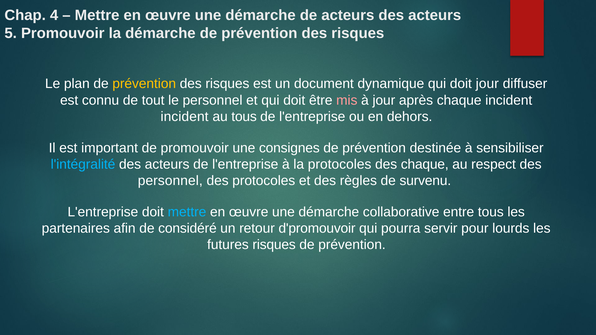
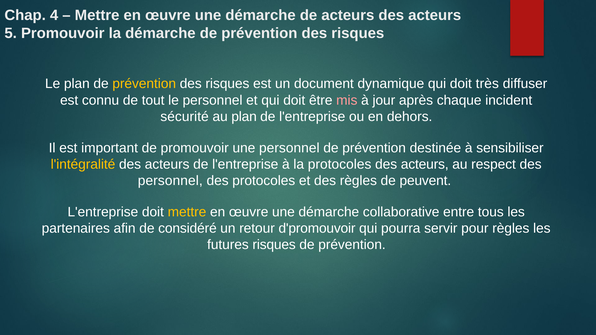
doit jour: jour -> très
incident at (185, 117): incident -> sécurité
au tous: tous -> plan
une consignes: consignes -> personnel
l'intégralité colour: light blue -> yellow
chaque at (425, 164): chaque -> acteurs
survenu: survenu -> peuvent
mettre at (187, 212) colour: light blue -> yellow
pour lourds: lourds -> règles
